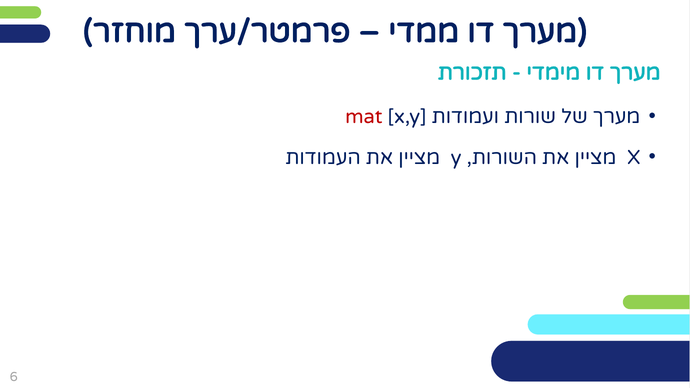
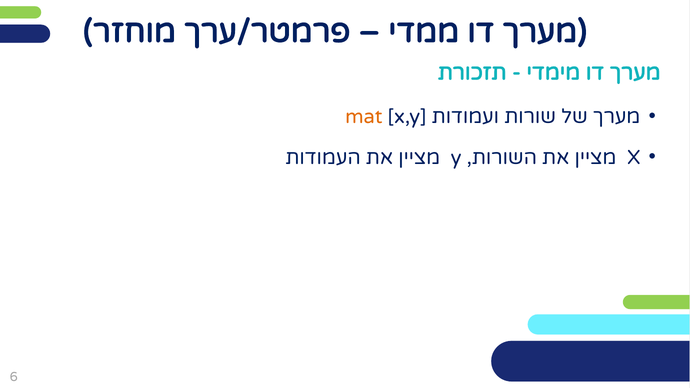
mat colour: red -> orange
